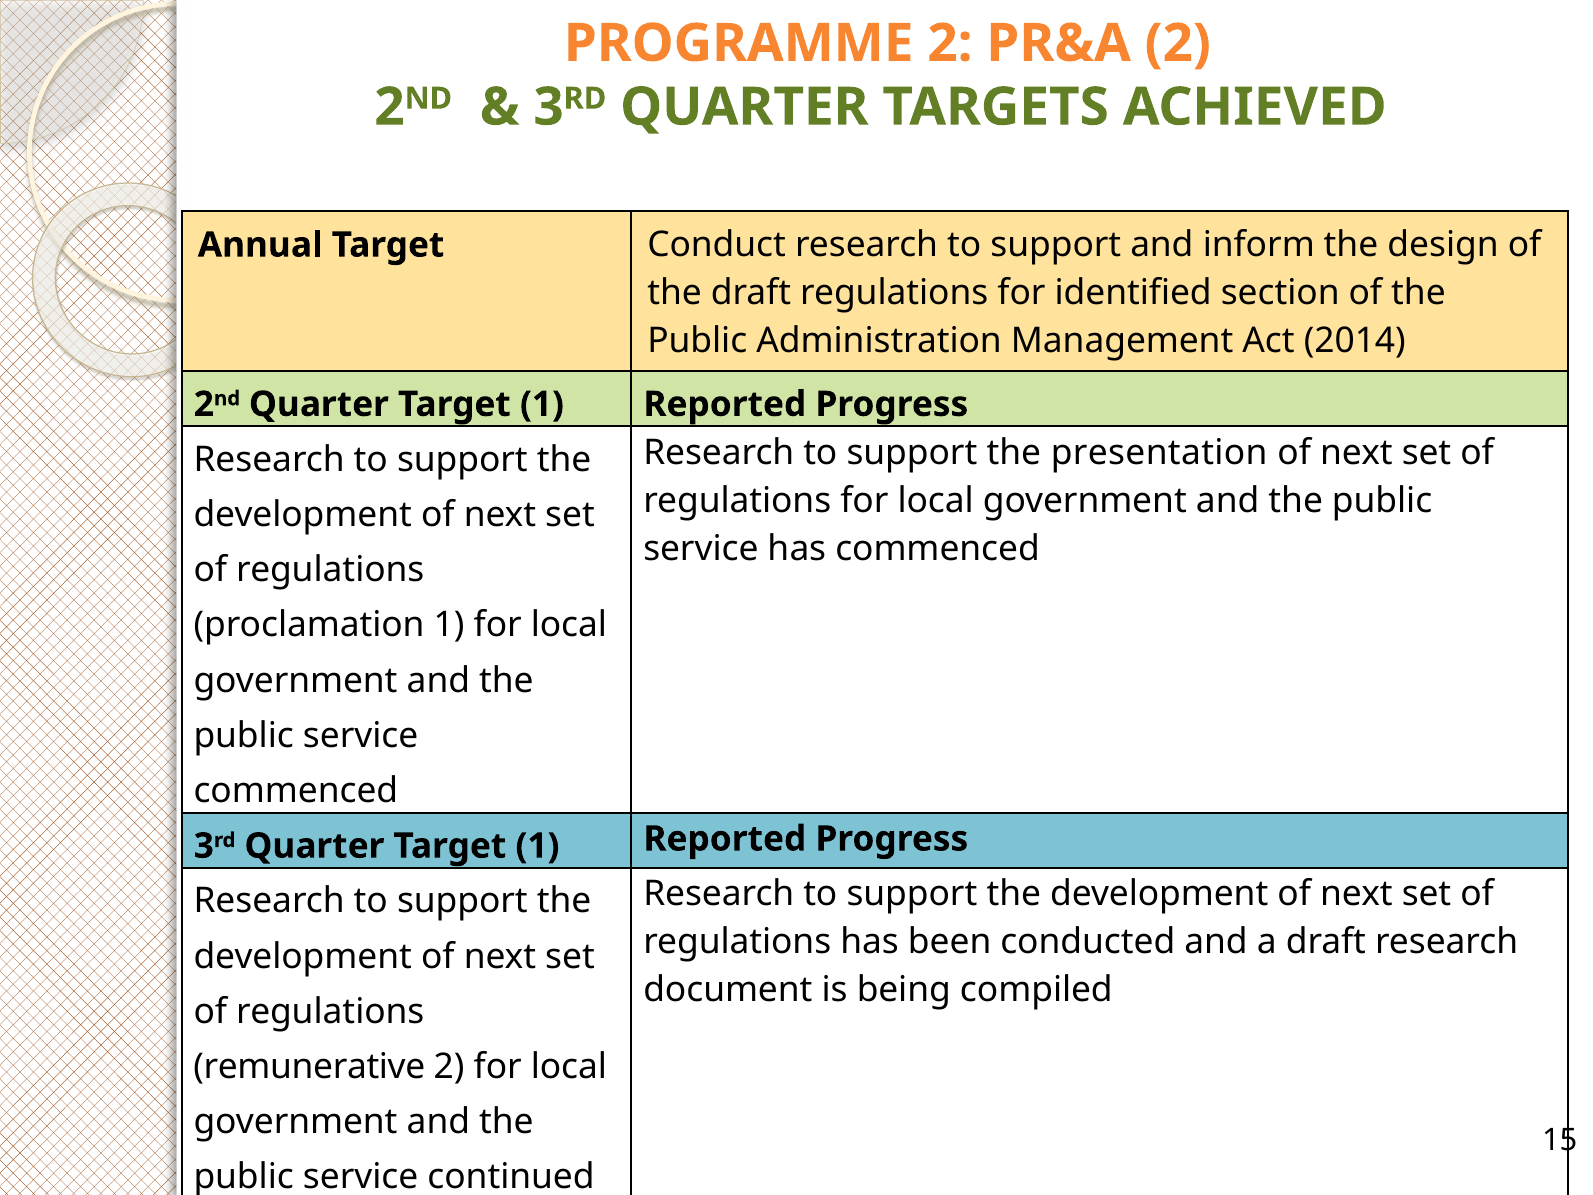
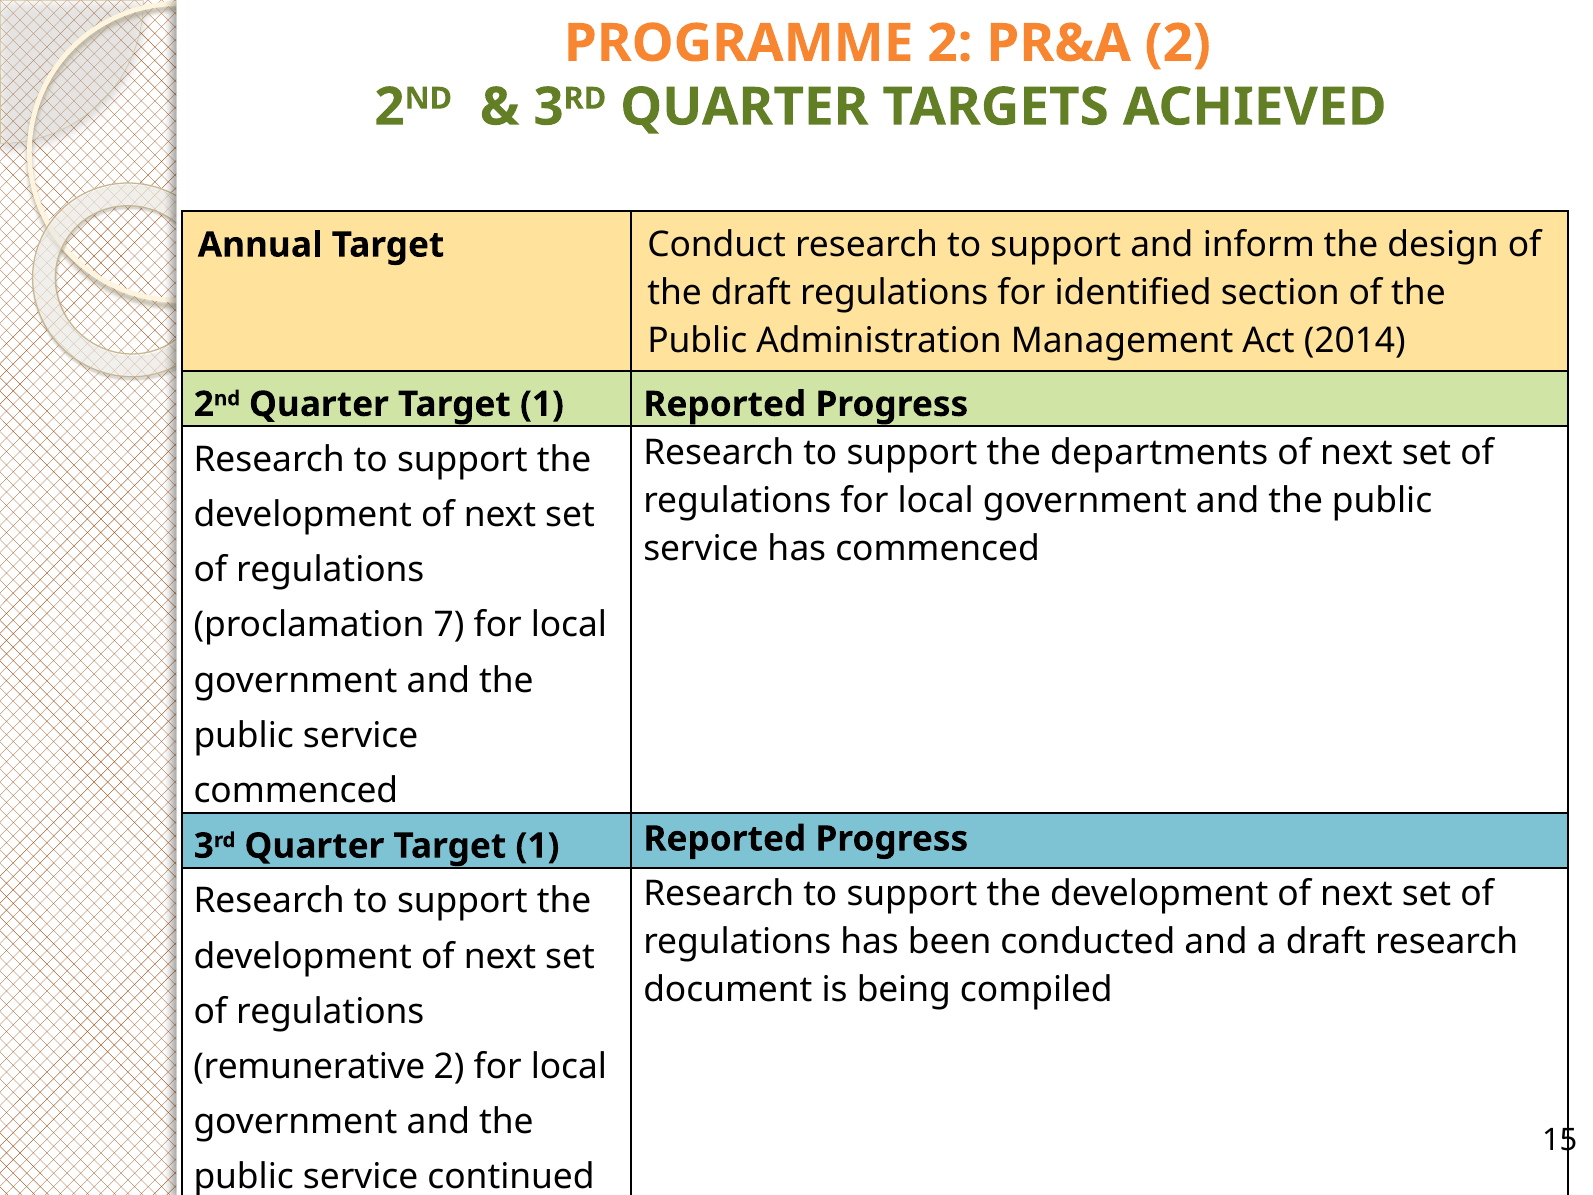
presentation: presentation -> departments
proclamation 1: 1 -> 7
